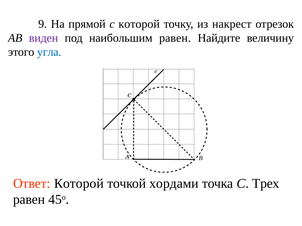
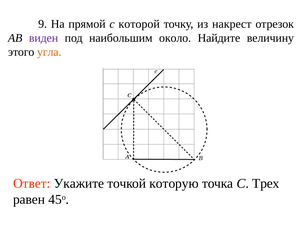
наибольшим равен: равен -> около
угла colour: blue -> orange
Ответ Которой: Которой -> Укажите
хордами: хордами -> которую
